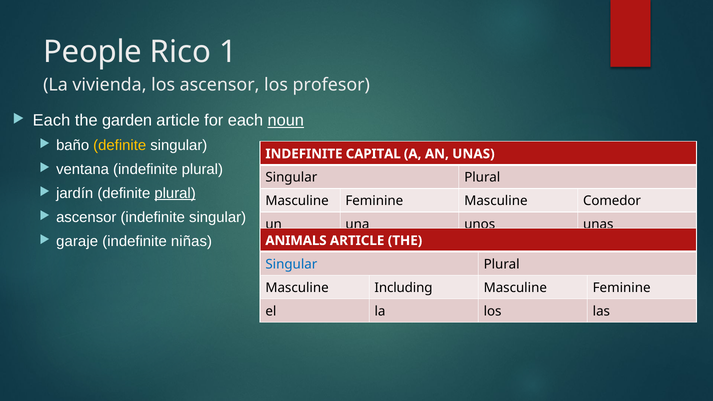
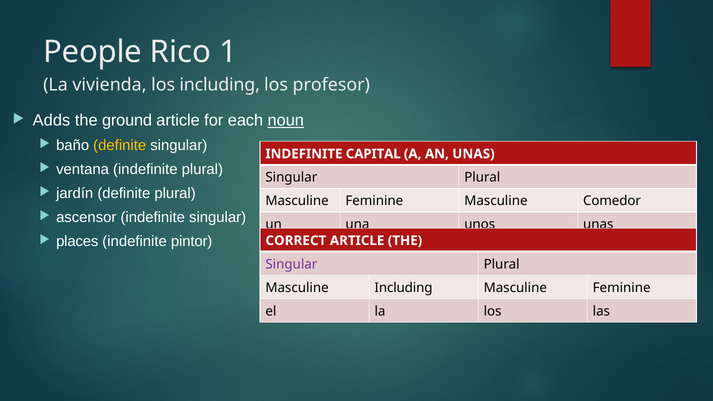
los ascensor: ascensor -> including
Each at (52, 120): Each -> Adds
garden: garden -> ground
plural at (175, 193) underline: present -> none
garaje: garaje -> places
niñas: niñas -> pintor
ANIMALS: ANIMALS -> CORRECT
Singular at (291, 264) colour: blue -> purple
